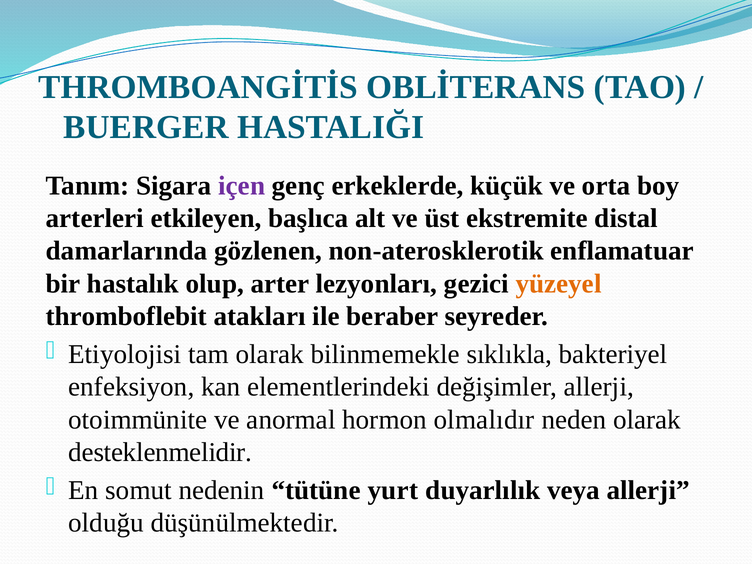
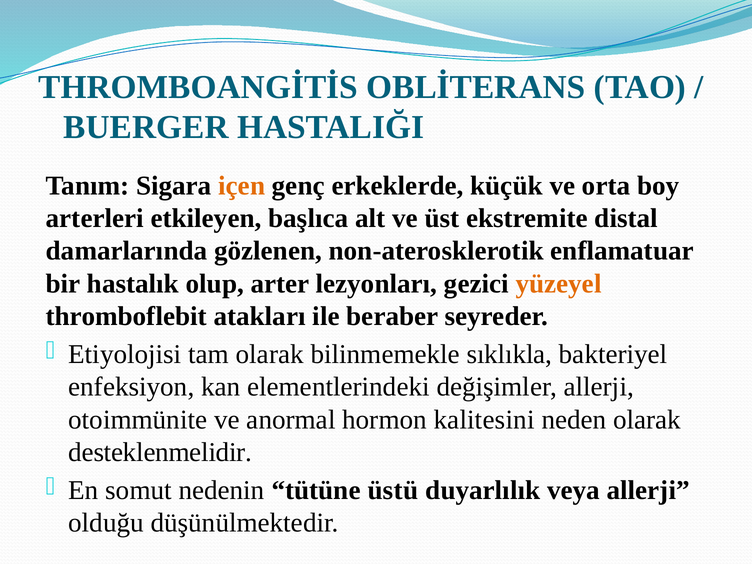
içen colour: purple -> orange
olmalıdır: olmalıdır -> kalitesini
yurt: yurt -> üstü
